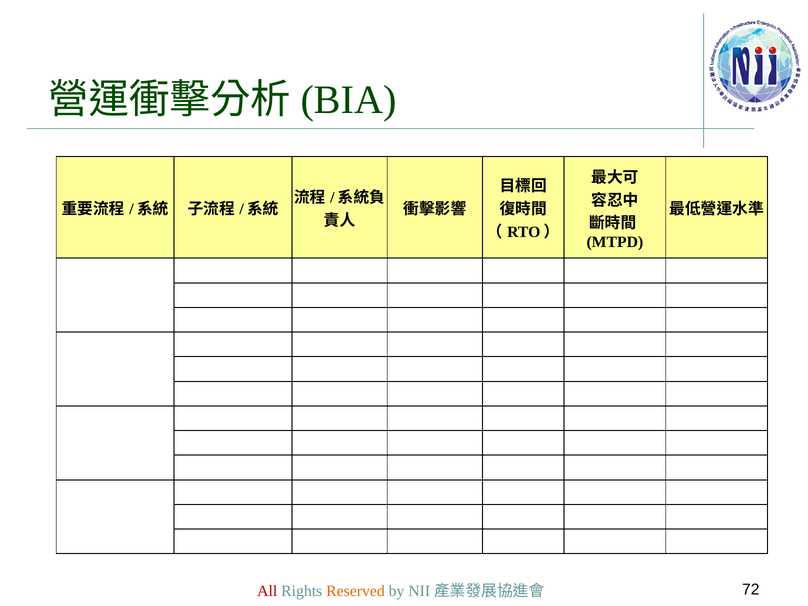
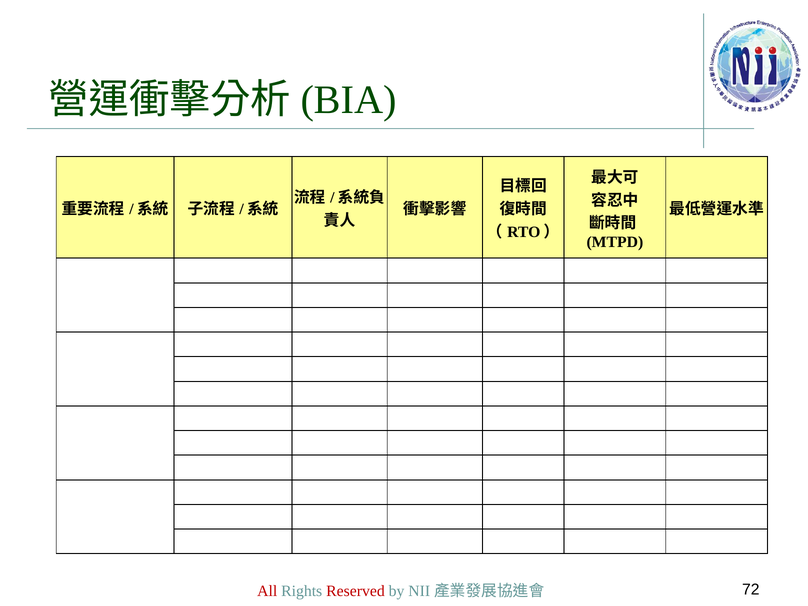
Reserved colour: orange -> red
